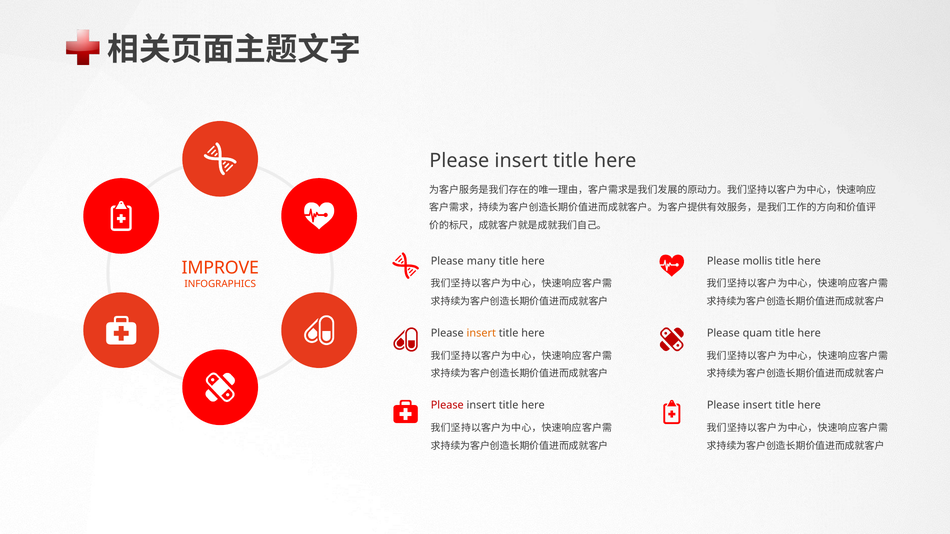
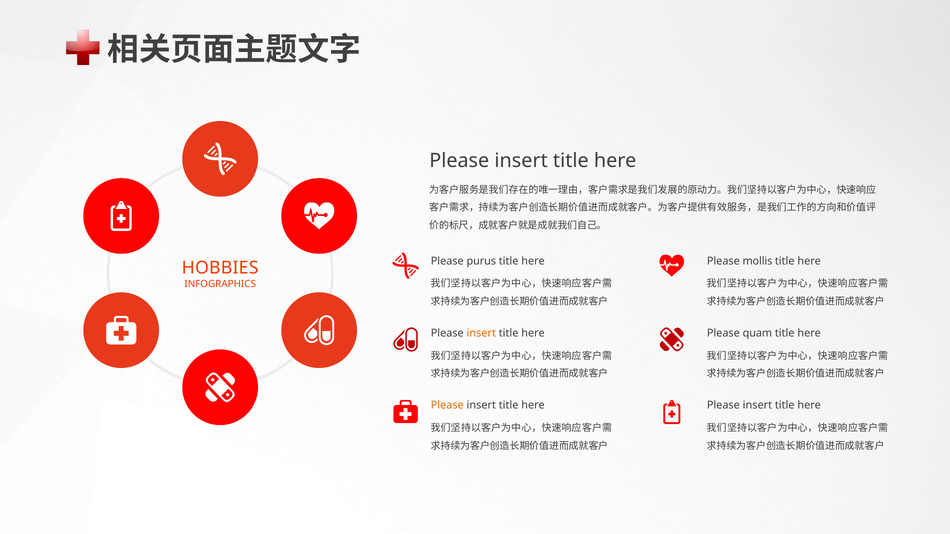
many: many -> purus
IMPROVE: IMPROVE -> HOBBIES
Please at (447, 406) colour: red -> orange
